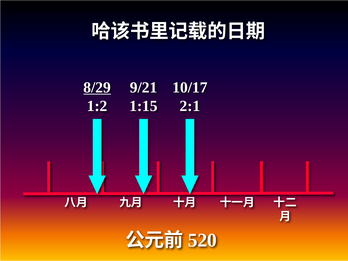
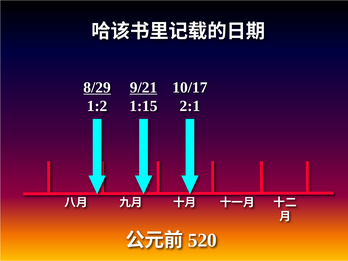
9/21 underline: none -> present
